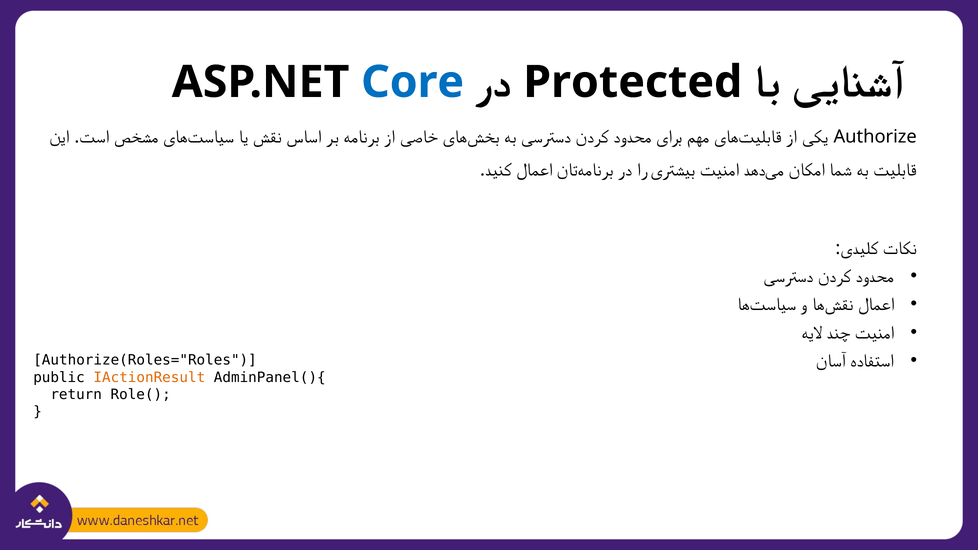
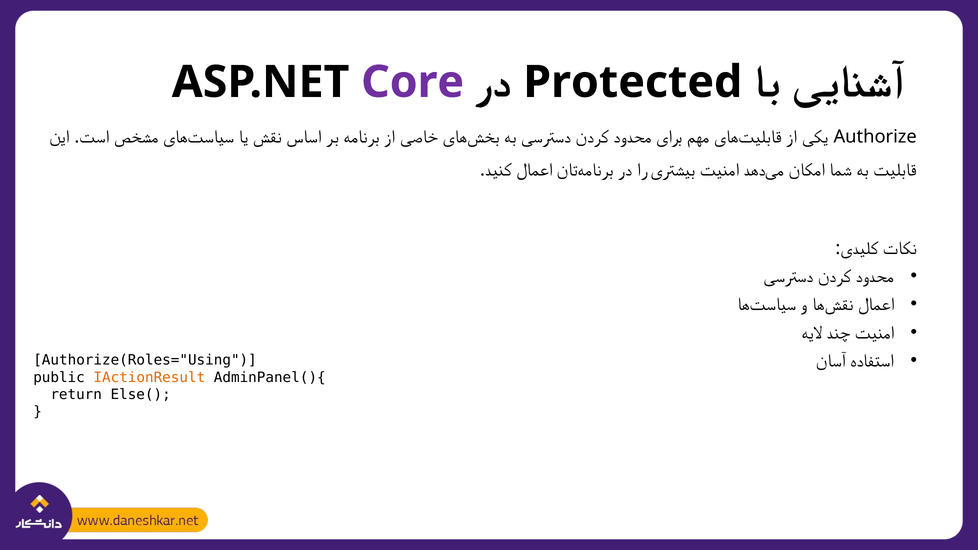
Core colour: blue -> purple
Authorize(Roles="Roles: Authorize(Roles="Roles -> Authorize(Roles="Using
Role(: Role( -> Else(
